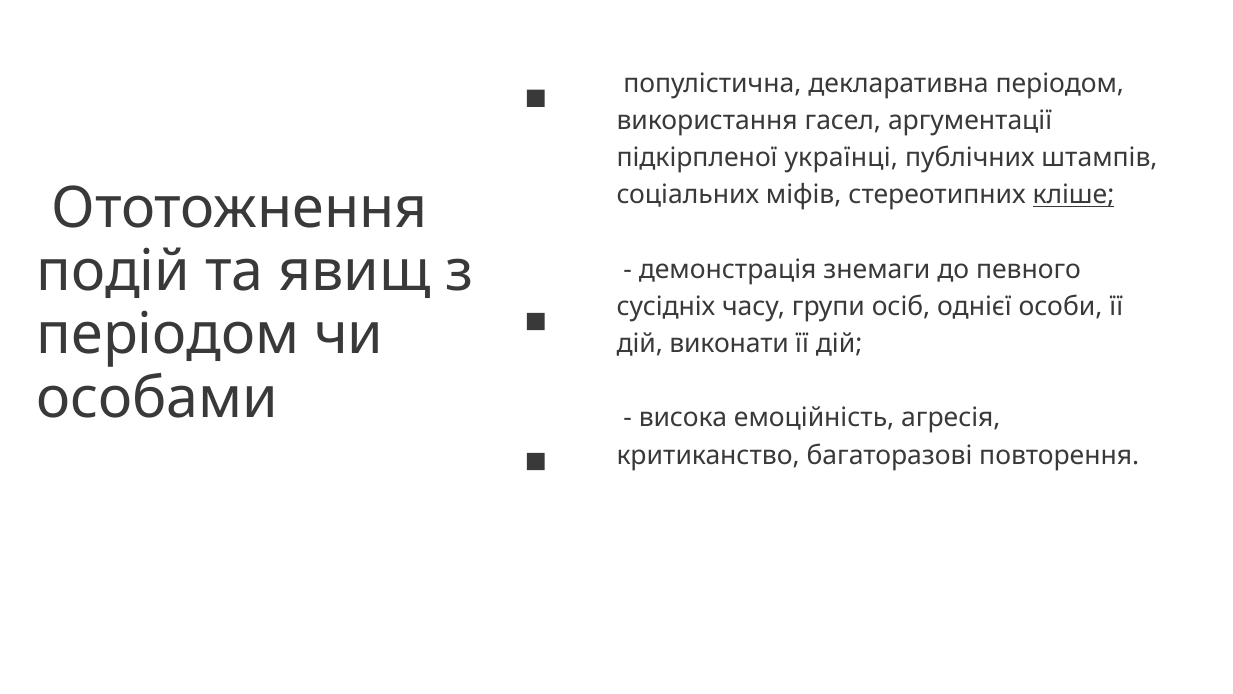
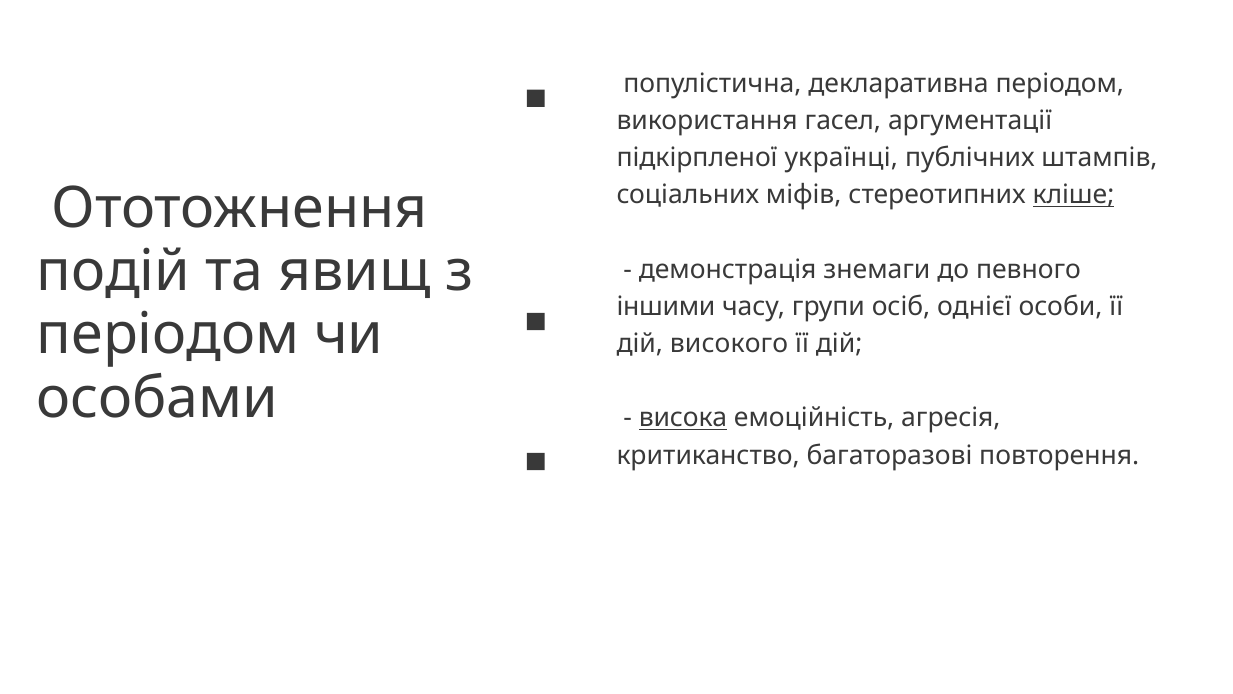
сусідніх: сусідніх -> іншими
виконати: виконати -> високого
висока underline: none -> present
